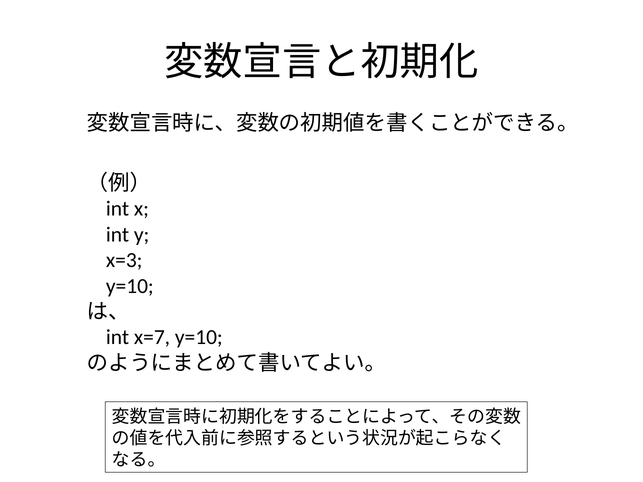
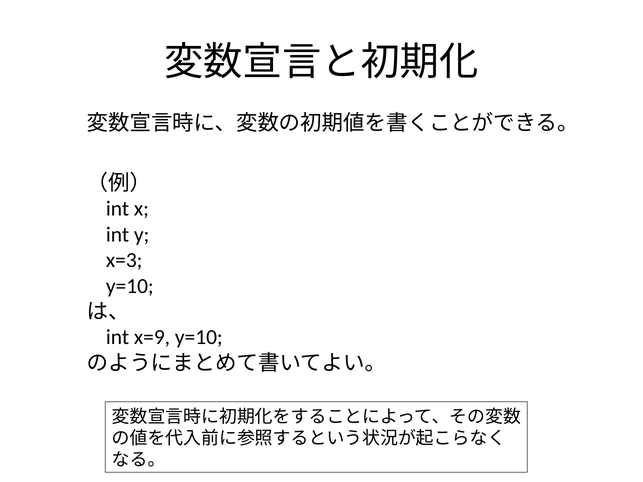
x=7: x=7 -> x=9
